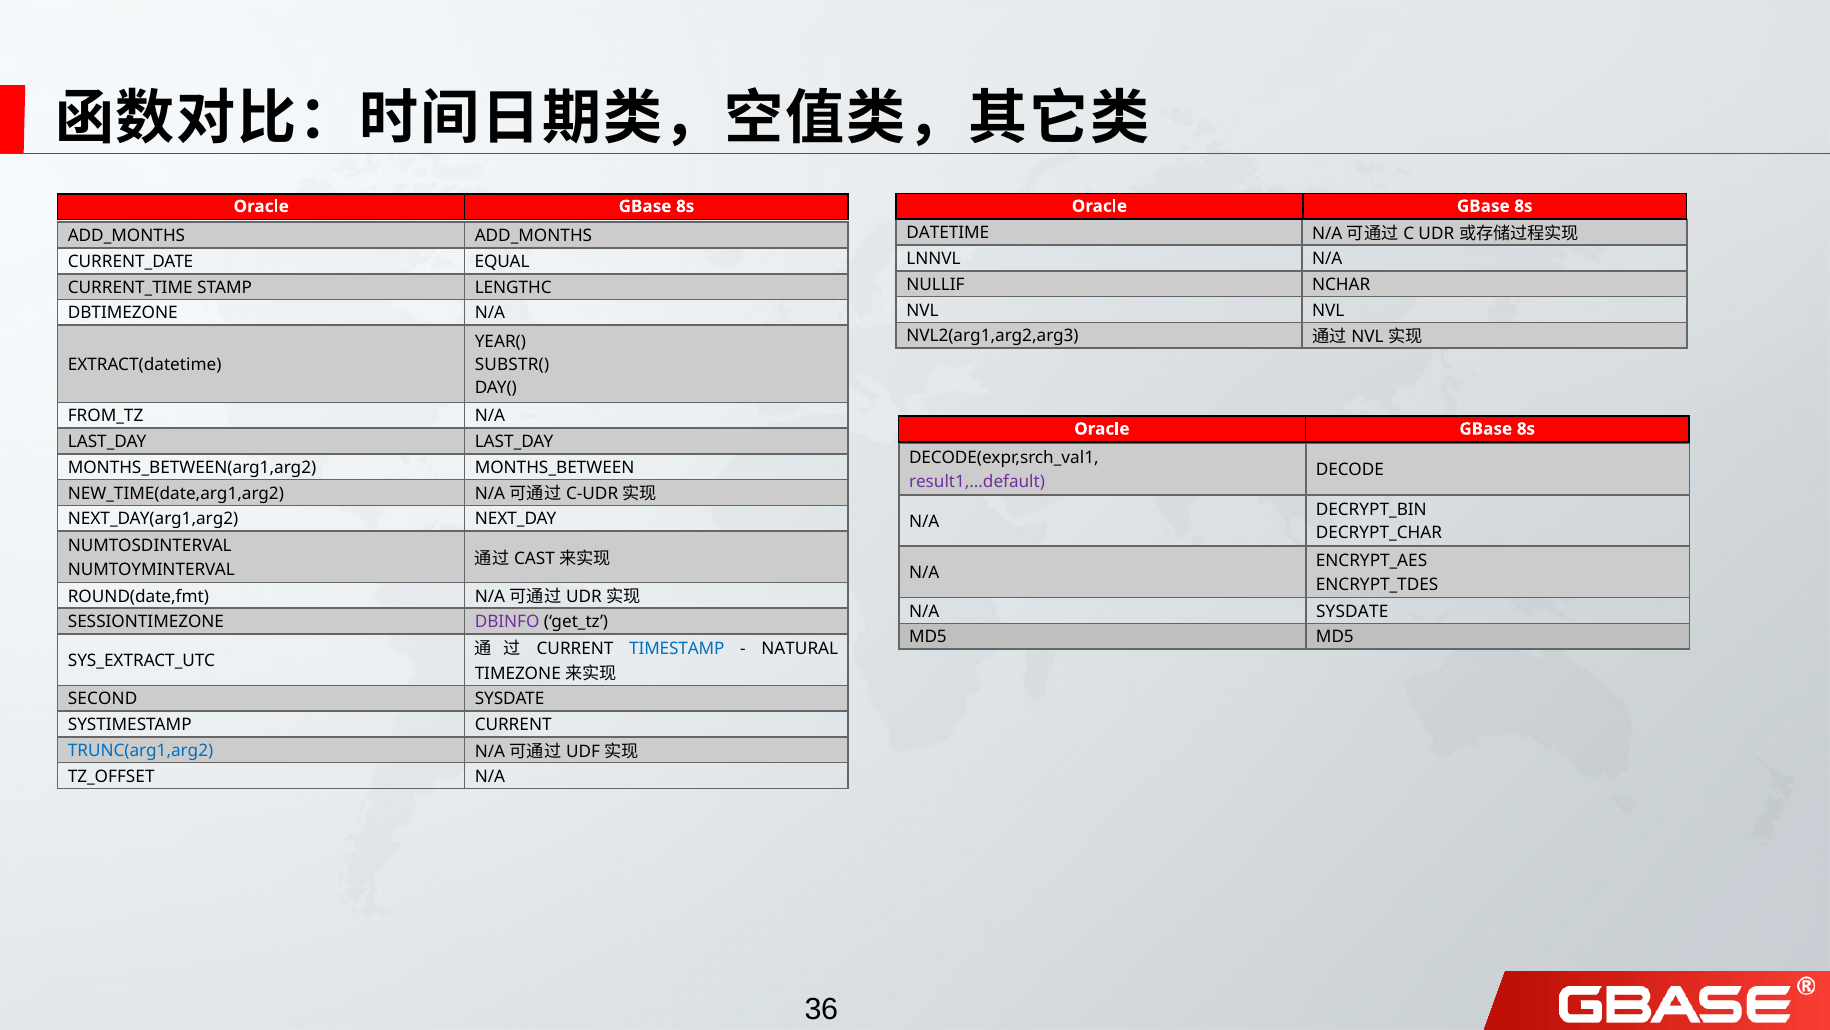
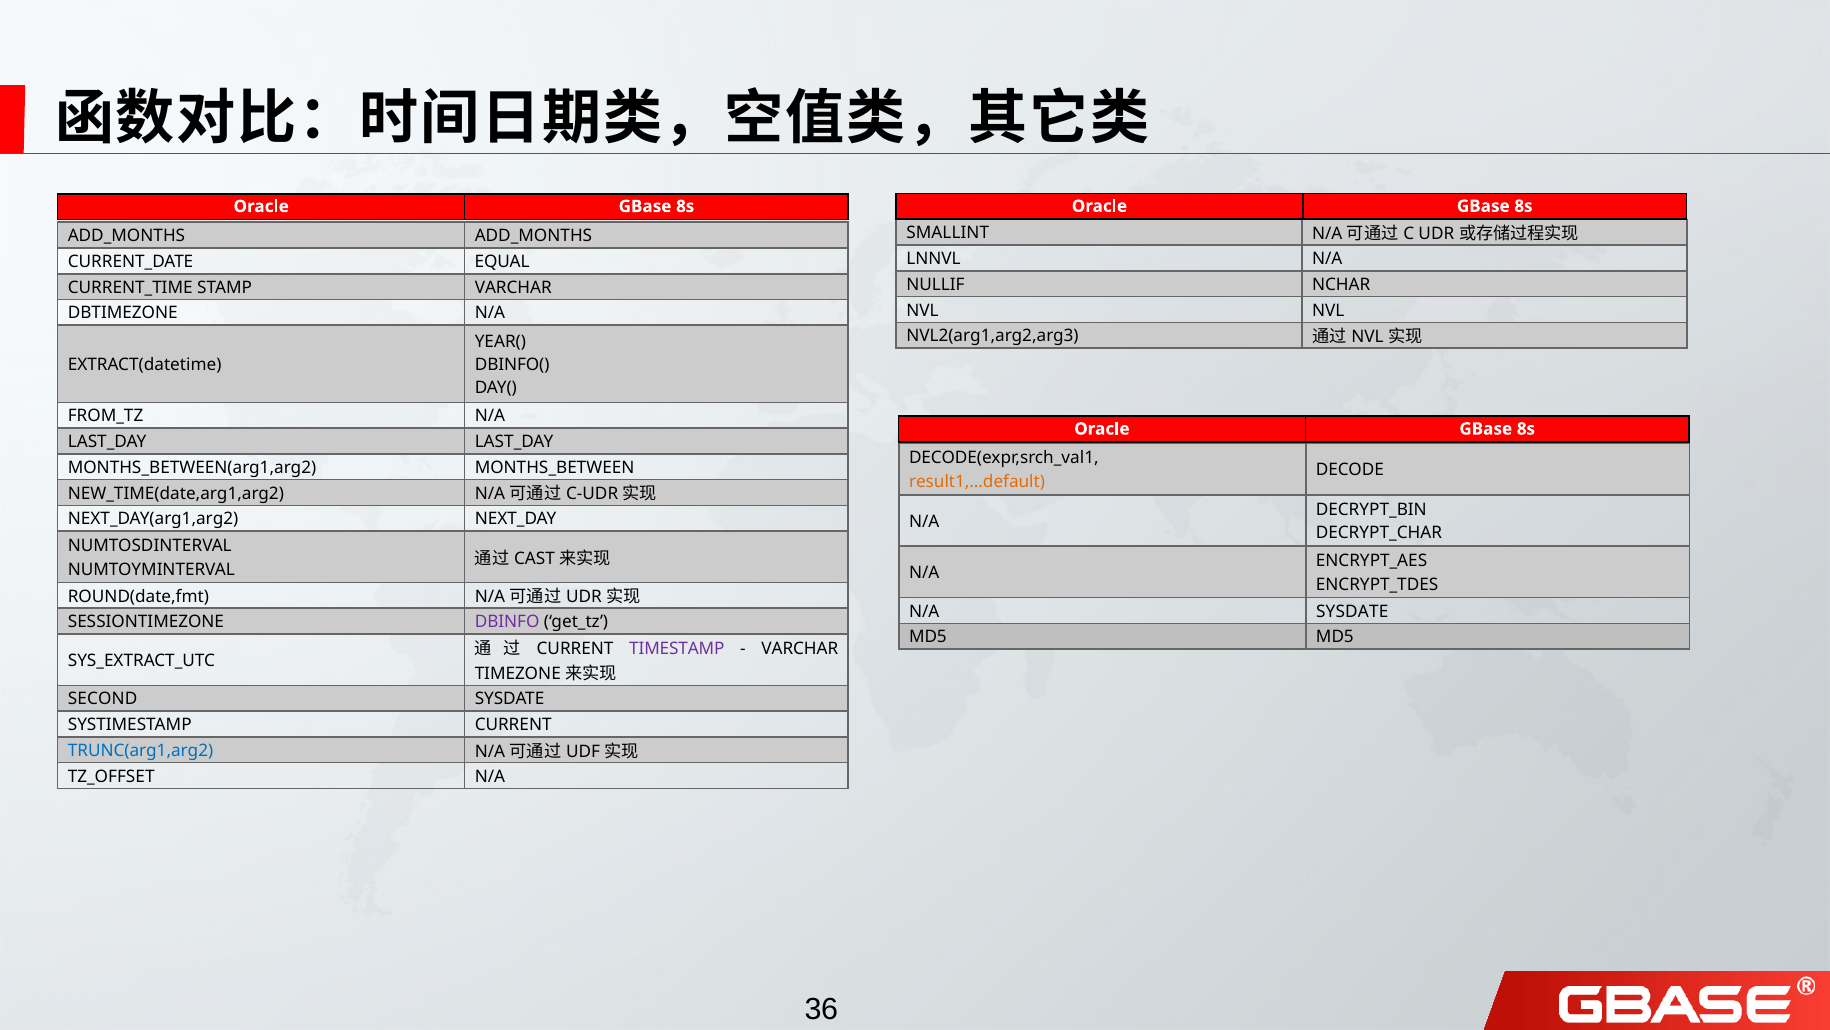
DATETIME: DATETIME -> SMALLINT
STAMP LENGTHC: LENGTHC -> VARCHAR
SUBSTR(: SUBSTR( -> DBINFO(
result1,…default colour: purple -> orange
TIMESTAMP colour: blue -> purple
NATURAL at (800, 649): NATURAL -> VARCHAR
